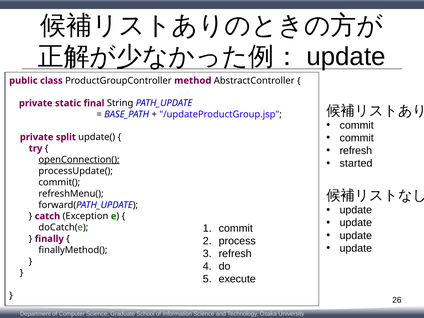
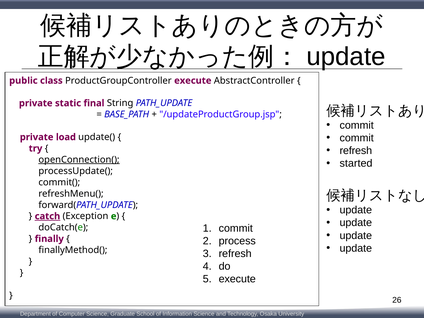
ProductGroupController method: method -> execute
split: split -> load
catch underline: none -> present
